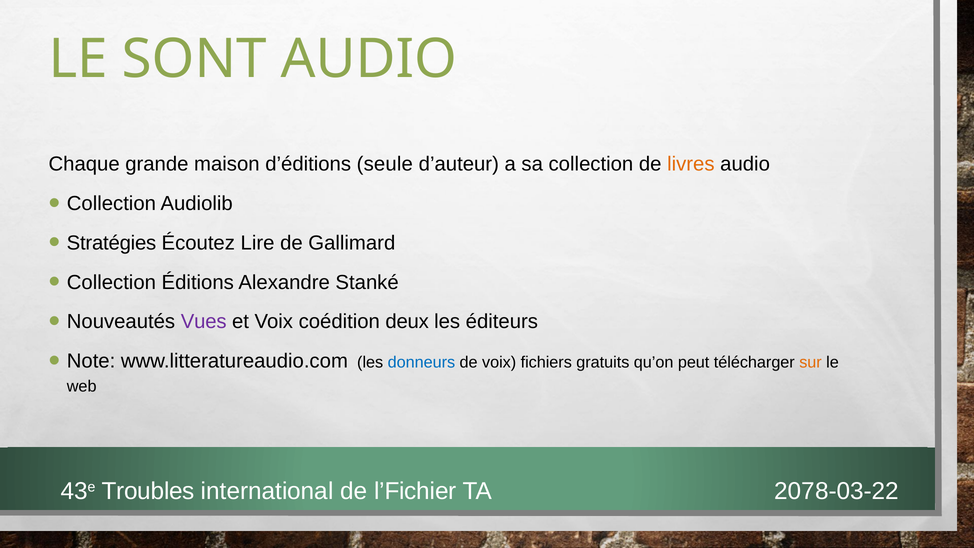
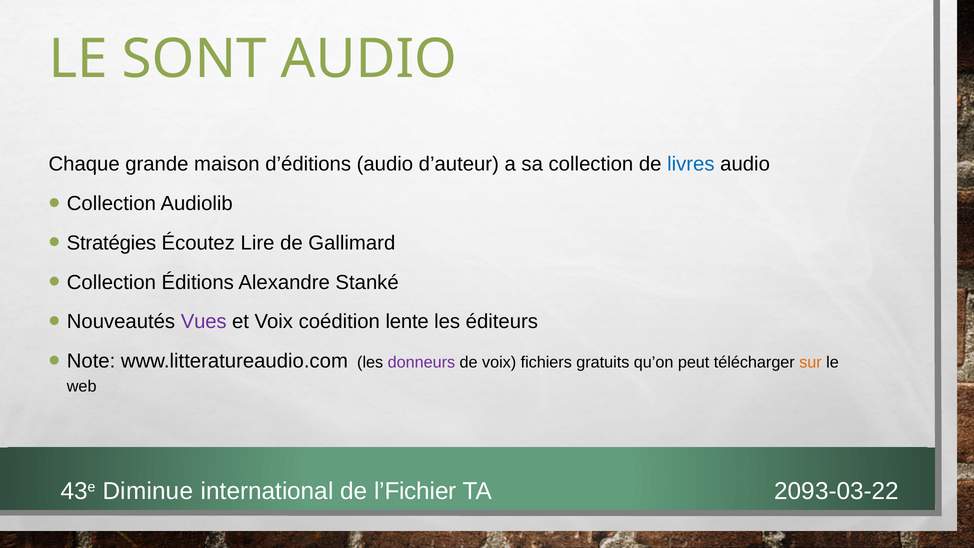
d’éditions seule: seule -> audio
livres colour: orange -> blue
deux: deux -> lente
donneurs colour: blue -> purple
Troubles: Troubles -> Diminue
2078-03-22: 2078-03-22 -> 2093-03-22
